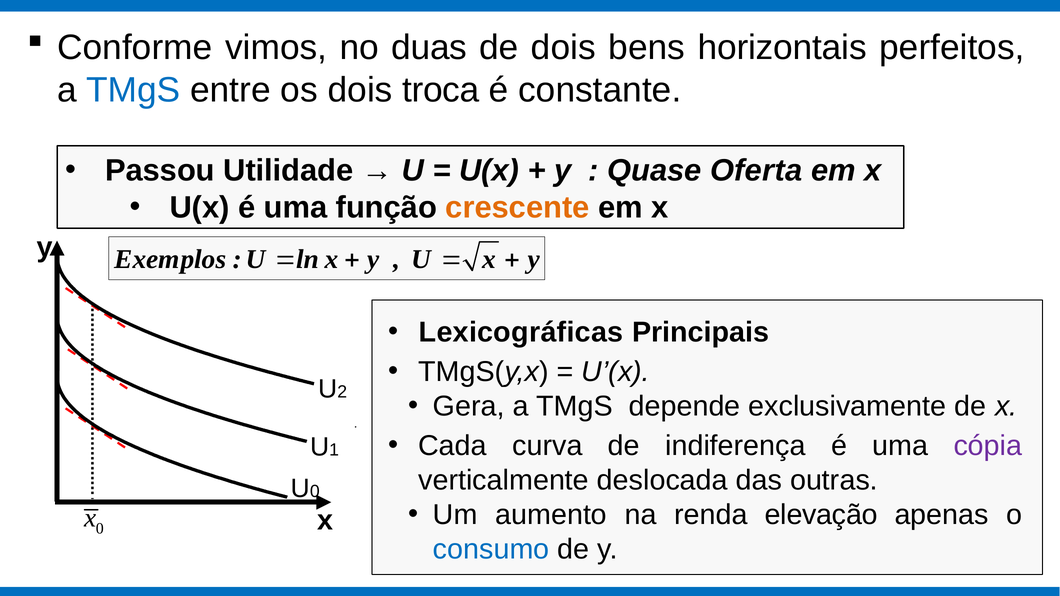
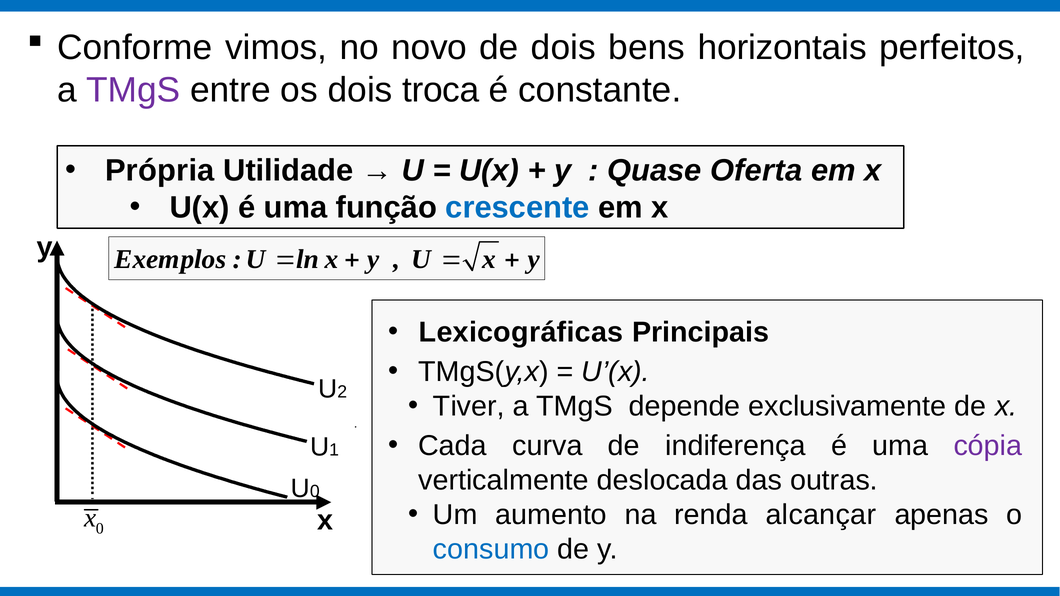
duas: duas -> novo
TMgS at (133, 90) colour: blue -> purple
Passou: Passou -> Própria
crescente colour: orange -> blue
Gera: Gera -> Tiver
elevação: elevação -> alcançar
